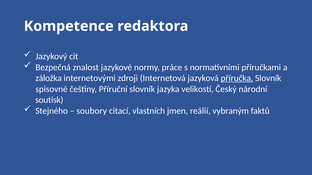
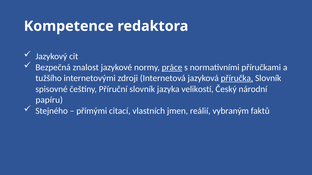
práce underline: none -> present
záložka: záložka -> tužšího
soutisk: soutisk -> papíru
soubory: soubory -> přímými
